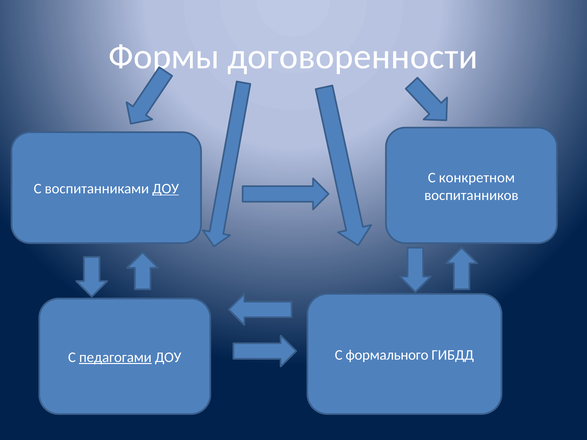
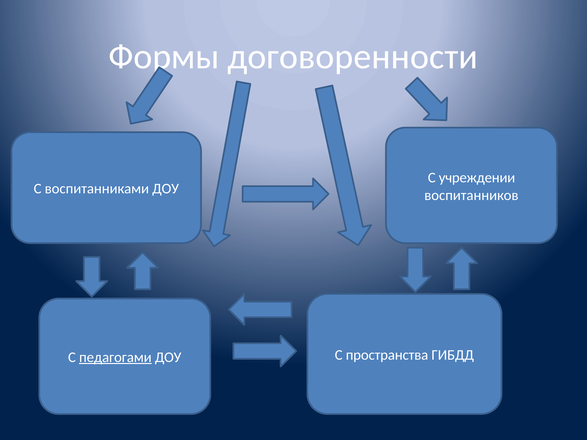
конкретном: конкретном -> учреждении
ДОУ at (166, 189) underline: present -> none
формального: формального -> пространства
